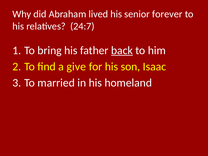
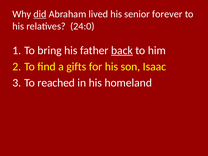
did underline: none -> present
24:7: 24:7 -> 24:0
give: give -> gifts
married: married -> reached
